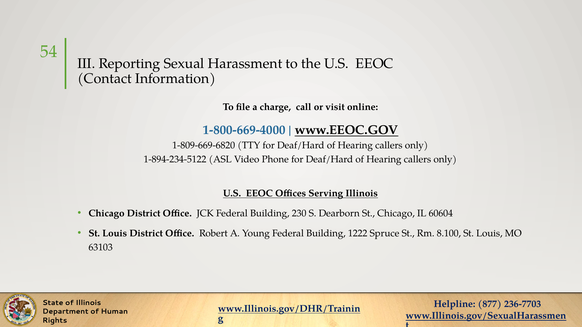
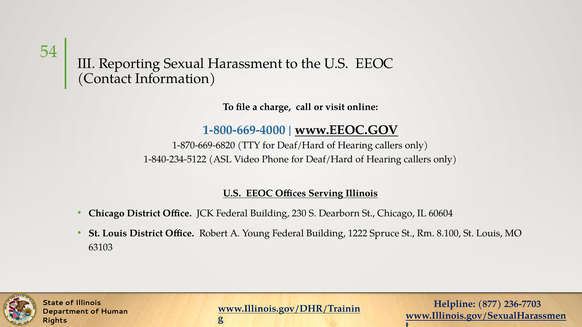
1-809-669-6820: 1-809-669-6820 -> 1-870-669-6820
1-894-234-5122: 1-894-234-5122 -> 1-840-234-5122
